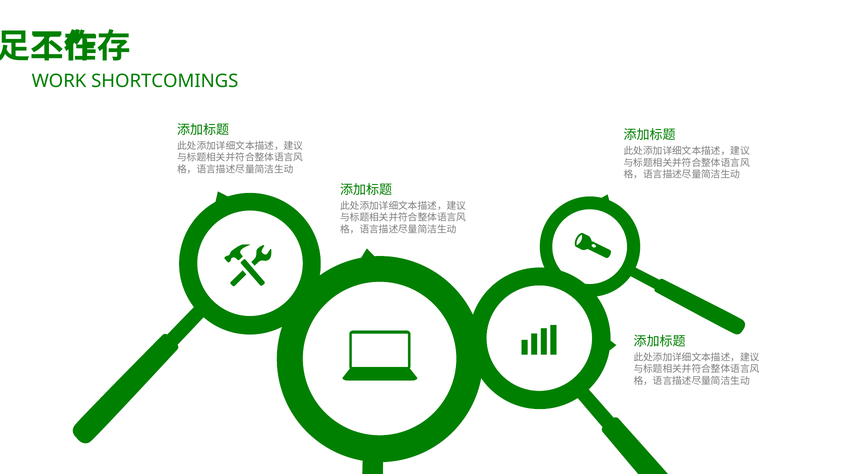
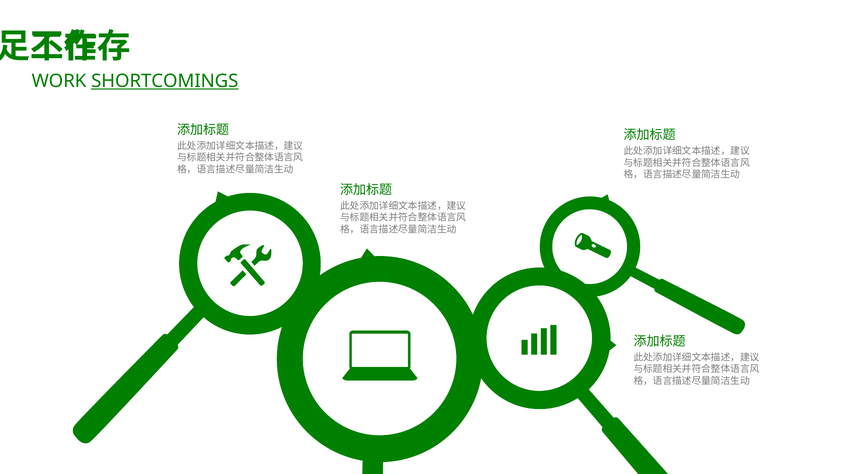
SHORTCOMINGS underline: none -> present
